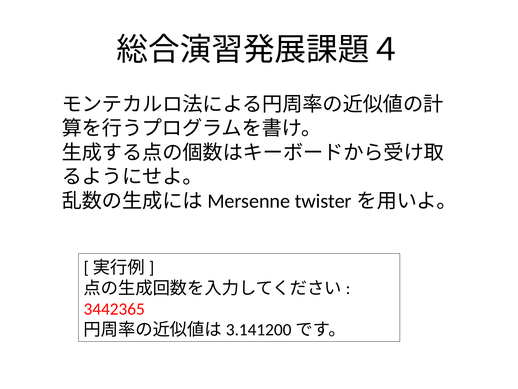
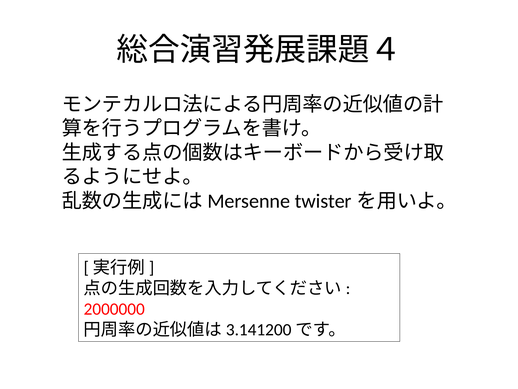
3442365: 3442365 -> 2000000
